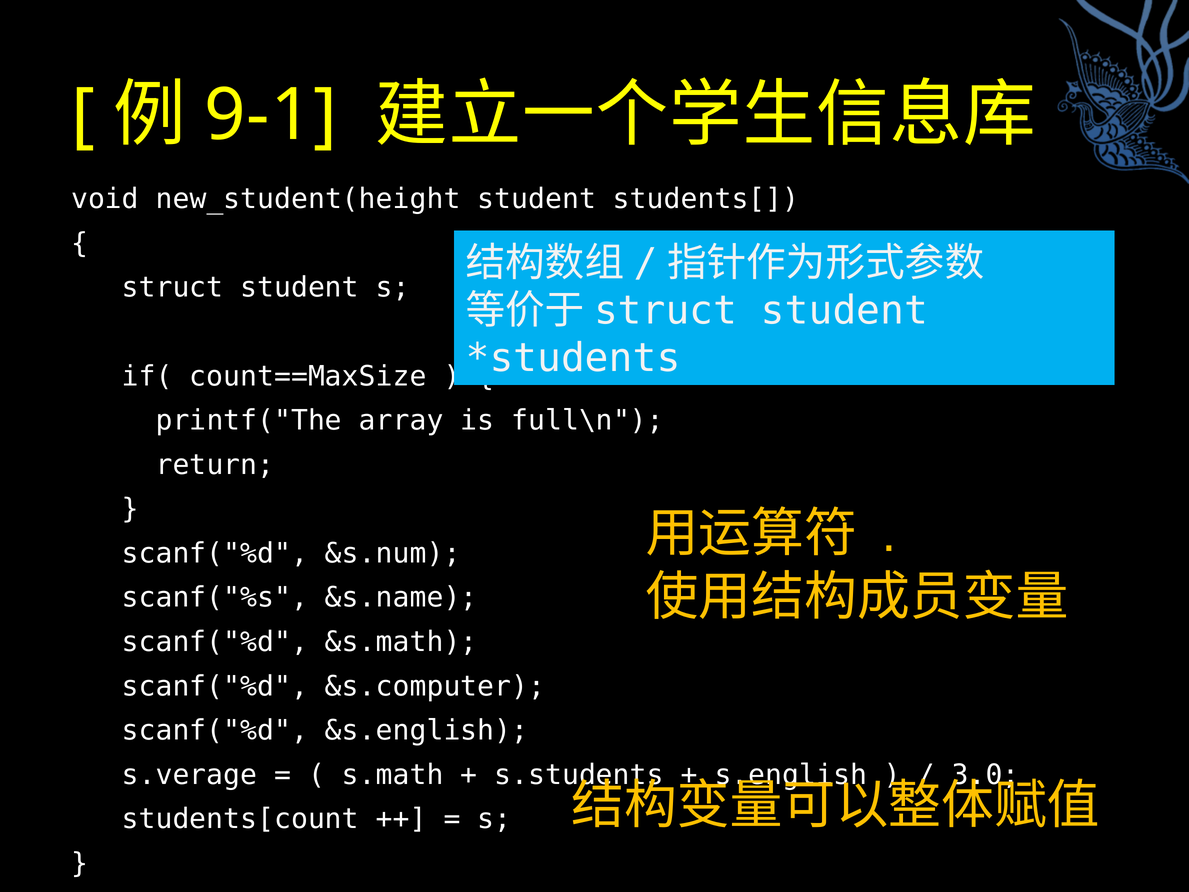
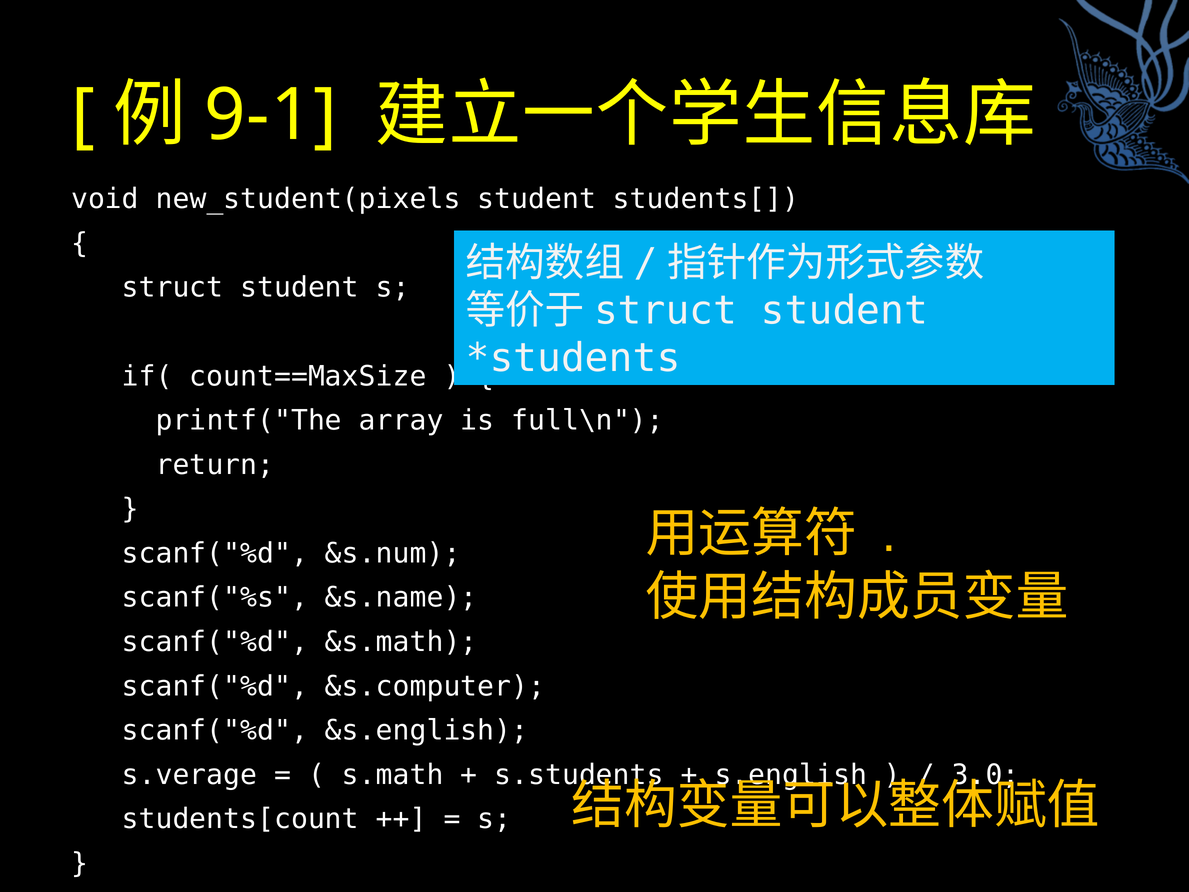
new_student(height: new_student(height -> new_student(pixels
